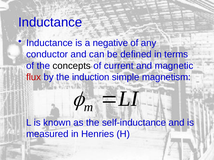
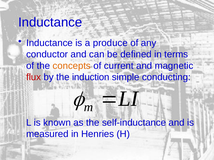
negative: negative -> produce
concepts colour: black -> orange
magnetism: magnetism -> conducting
